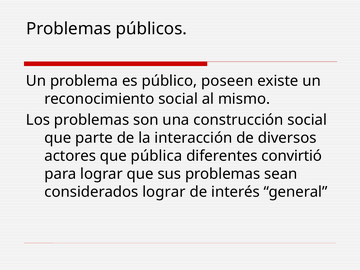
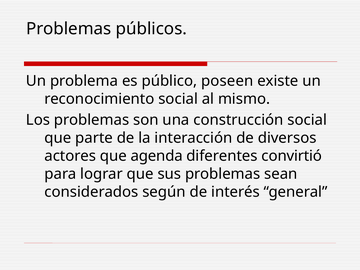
pública: pública -> agenda
considerados lograr: lograr -> según
